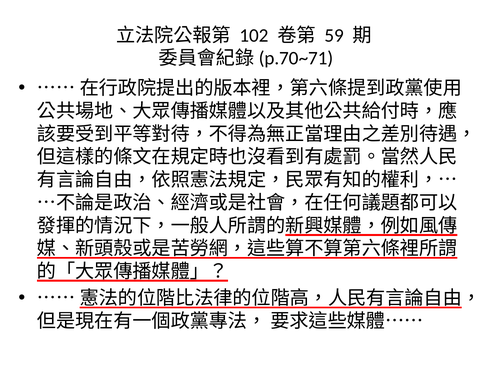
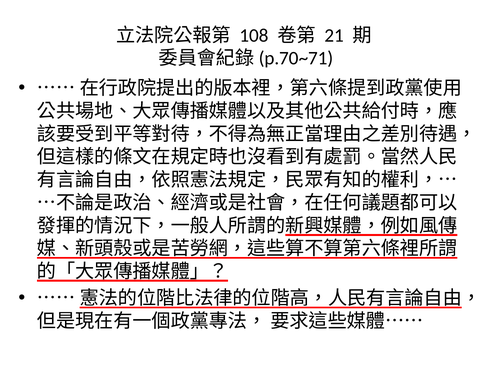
102: 102 -> 108
59: 59 -> 21
